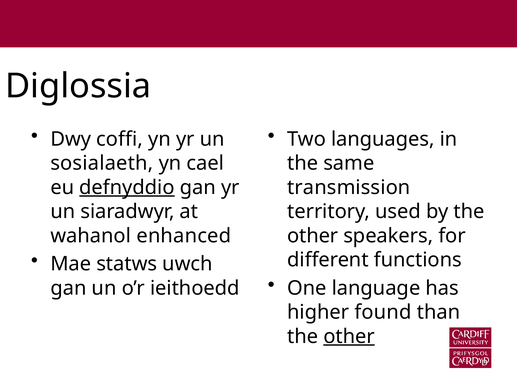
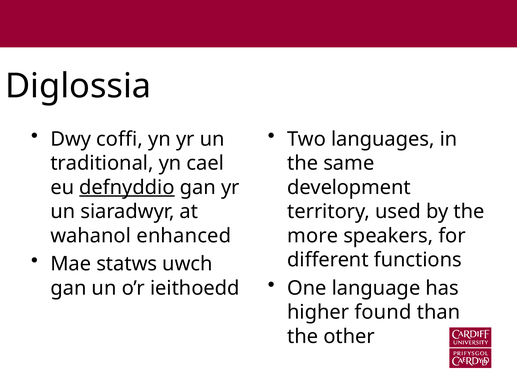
sosialaeth: sosialaeth -> traditional
transmission: transmission -> development
other at (313, 236): other -> more
other at (349, 336) underline: present -> none
